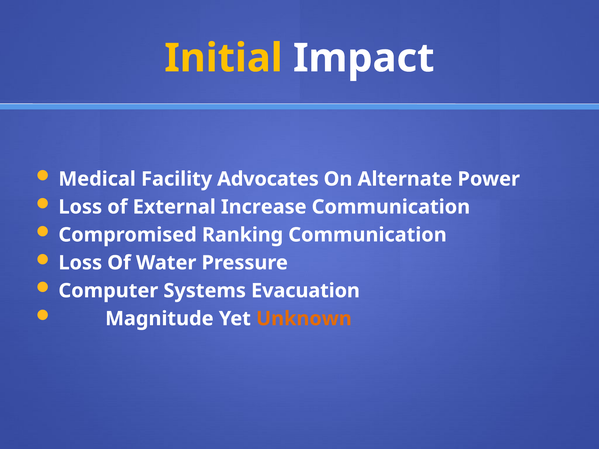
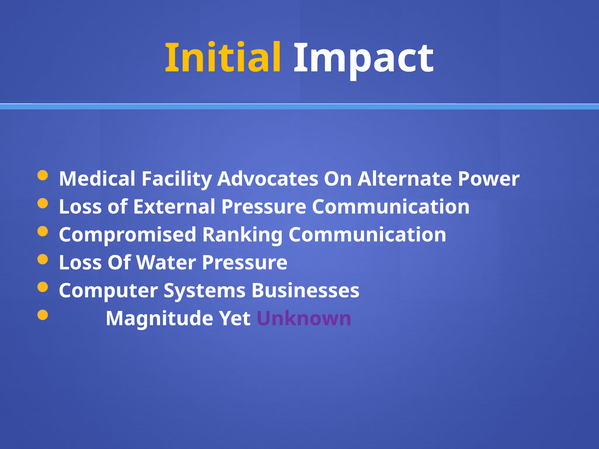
External Increase: Increase -> Pressure
Evacuation: Evacuation -> Businesses
Unknown colour: orange -> purple
